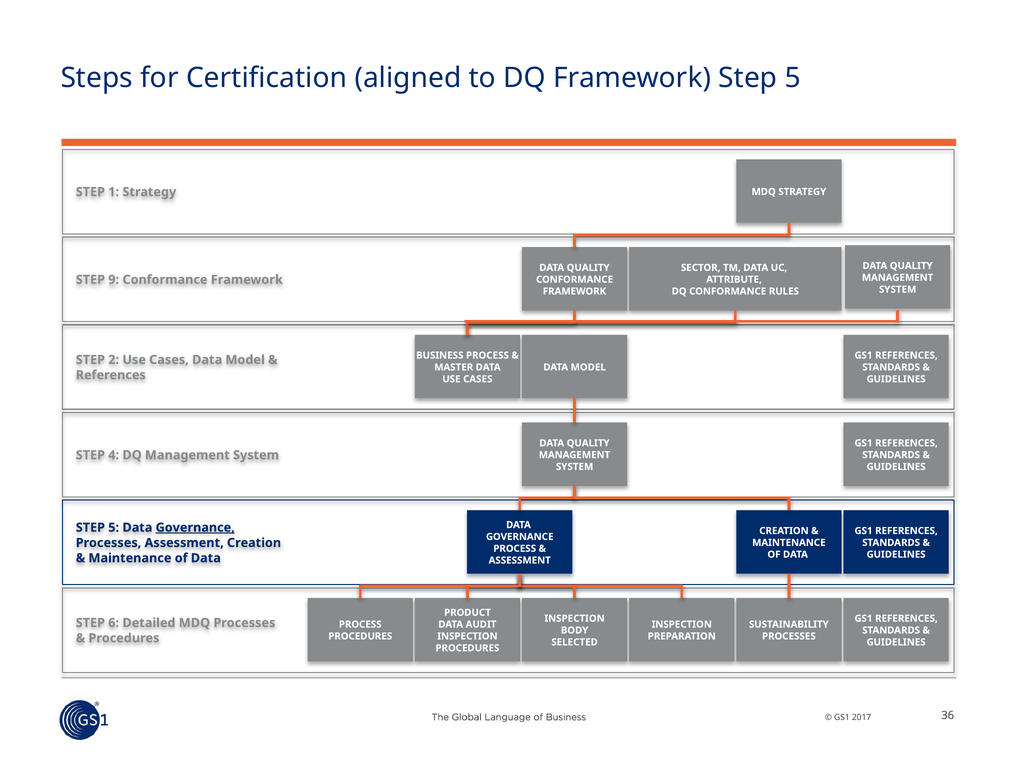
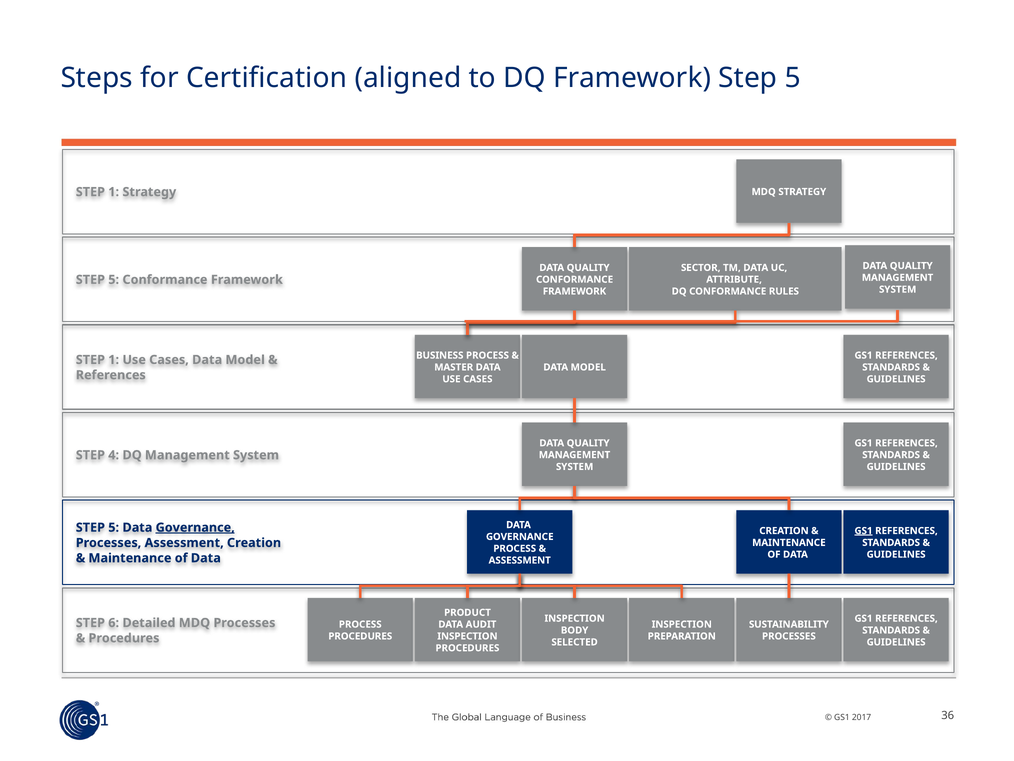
9 at (114, 279): 9 -> 5
2 at (114, 360): 2 -> 1
GS1 at (864, 530) underline: none -> present
